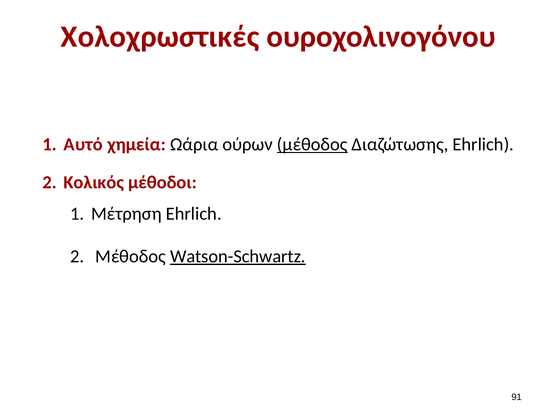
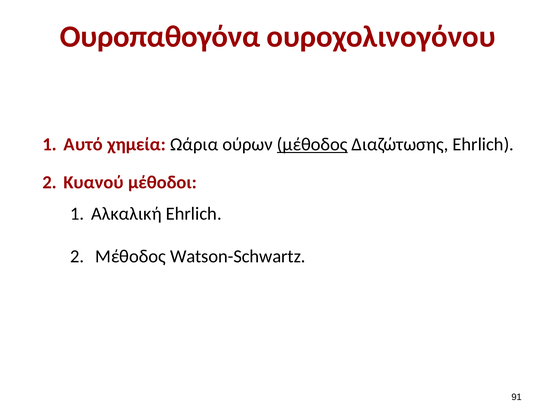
Χολοχρωστικές: Χολοχρωστικές -> Ουροπαθογόνα
Κολικός: Κολικός -> Κυανού
Μέτρηση: Μέτρηση -> Αλκαλική
Watson-Schwartz underline: present -> none
